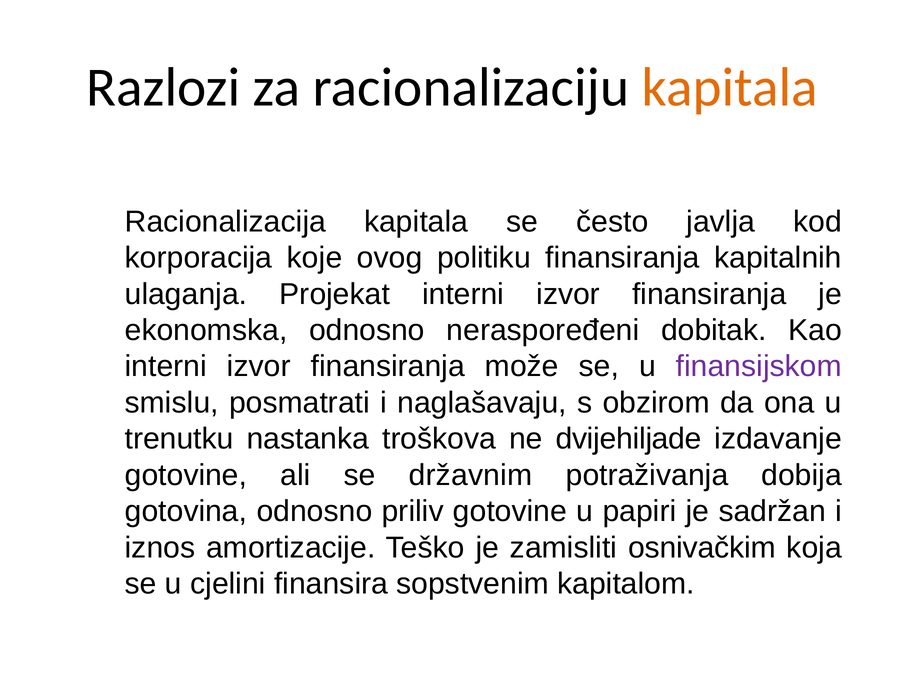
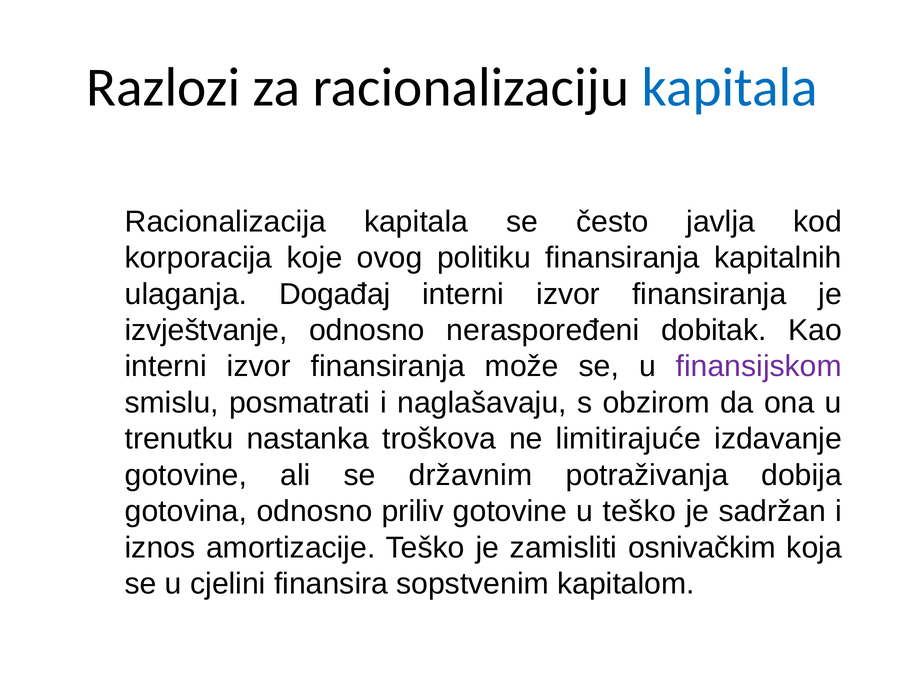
kapitala at (730, 88) colour: orange -> blue
Projekat: Projekat -> Događaj
ekonomska: ekonomska -> izvještvanje
dvijehiljade: dvijehiljade -> limitirajuće
u papiri: papiri -> teško
